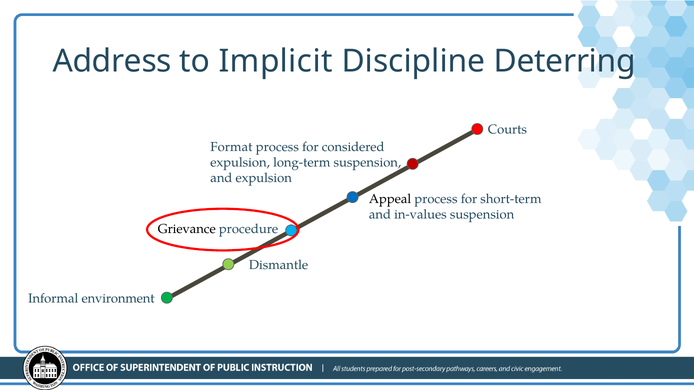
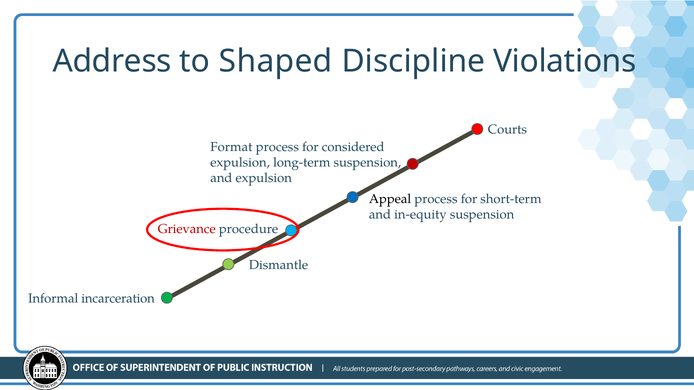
Implicit: Implicit -> Shaped
Deterring: Deterring -> Violations
in-values: in-values -> in-equity
Grievance colour: black -> red
environment: environment -> incarceration
